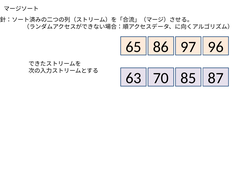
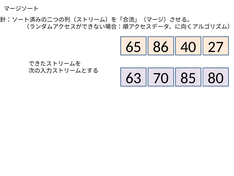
97: 97 -> 40
96: 96 -> 27
87: 87 -> 80
